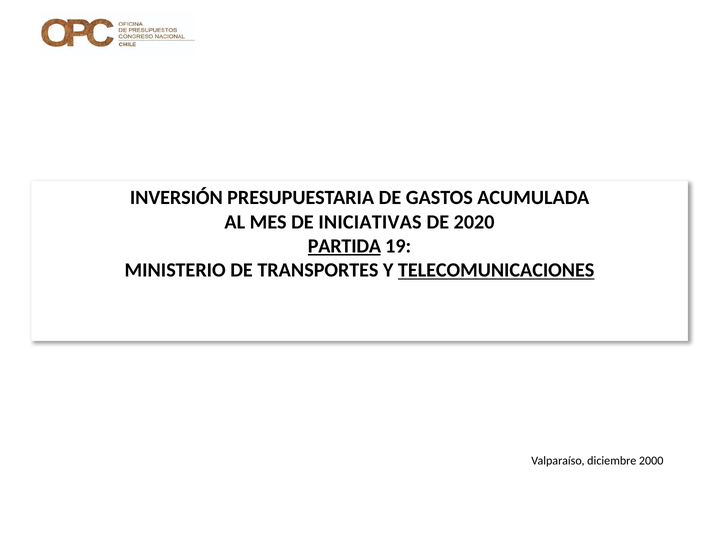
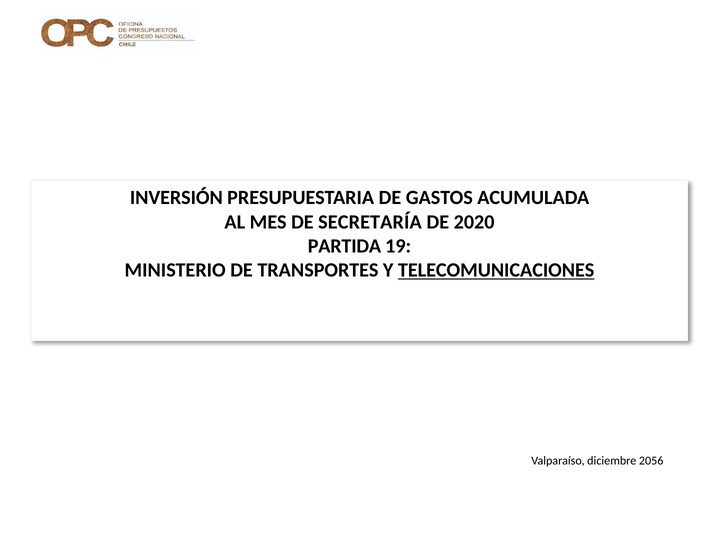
INICIATIVAS: INICIATIVAS -> SECRETARÍA
PARTIDA underline: present -> none
2000: 2000 -> 2056
